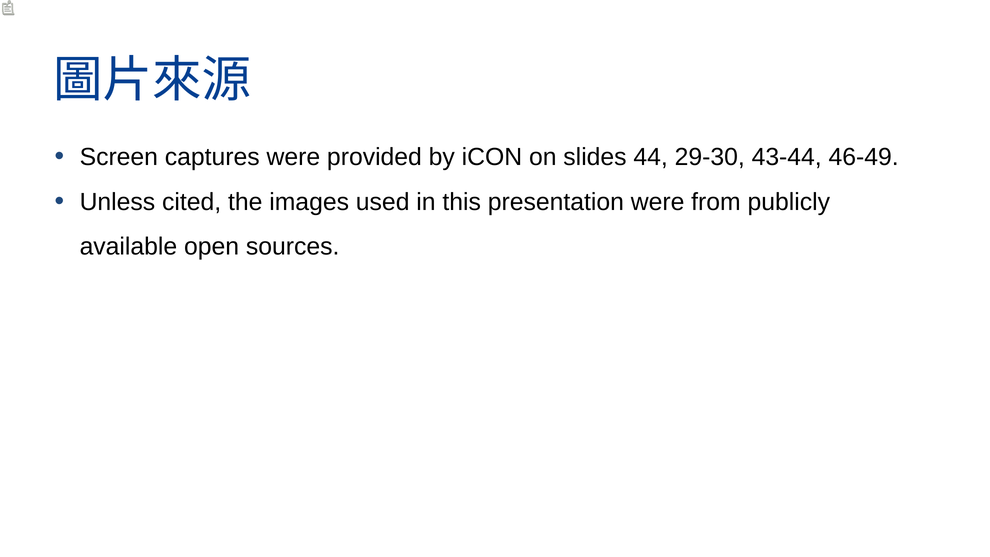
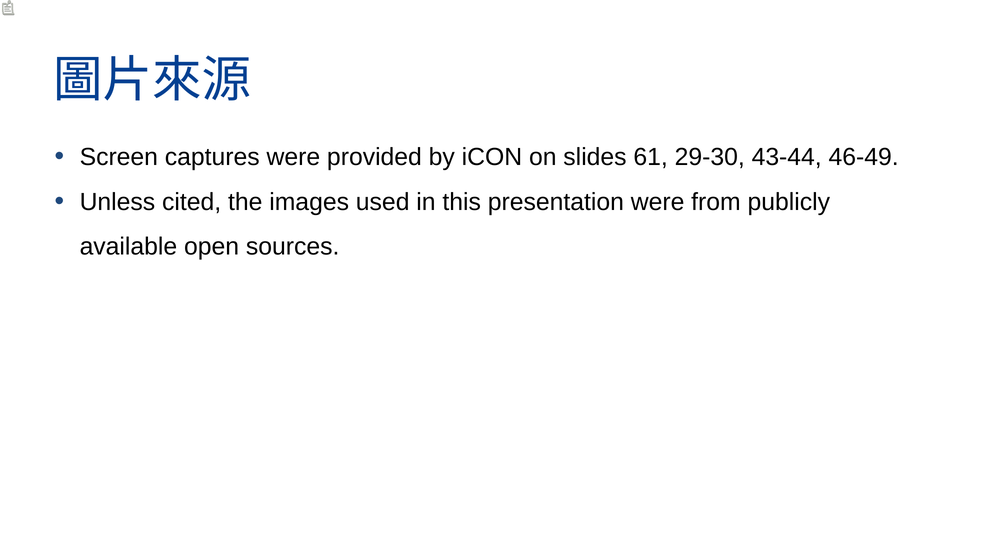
44: 44 -> 61
